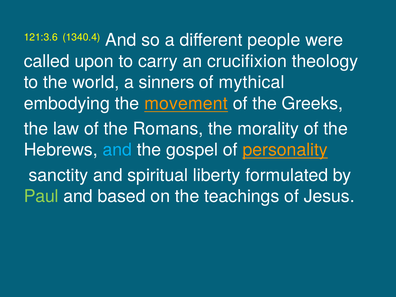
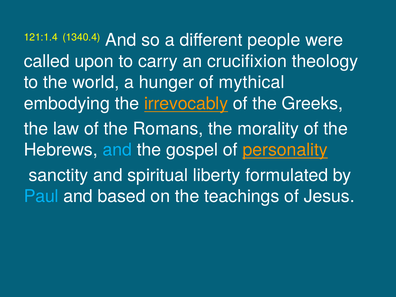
121:3.6: 121:3.6 -> 121:1.4
sinners: sinners -> hunger
movement: movement -> irrevocably
Paul colour: light green -> light blue
